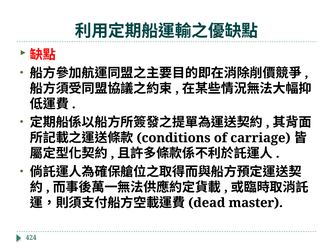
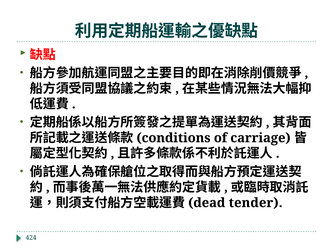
master: master -> tender
